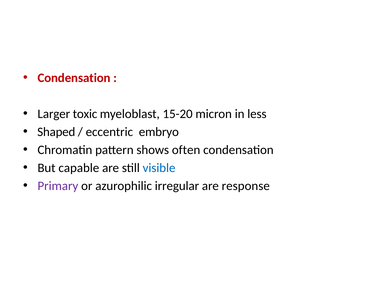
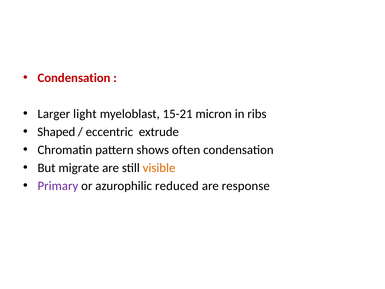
toxic: toxic -> light
15-20: 15-20 -> 15-21
less: less -> ribs
embryo: embryo -> extrude
capable: capable -> migrate
visible colour: blue -> orange
irregular: irregular -> reduced
